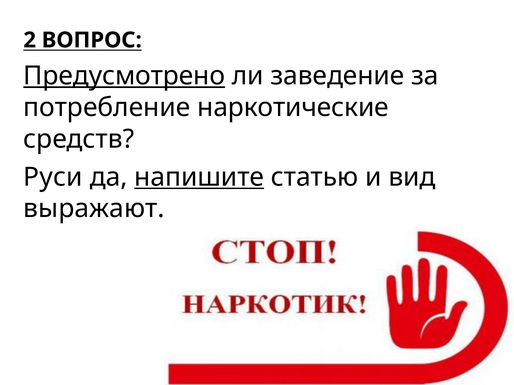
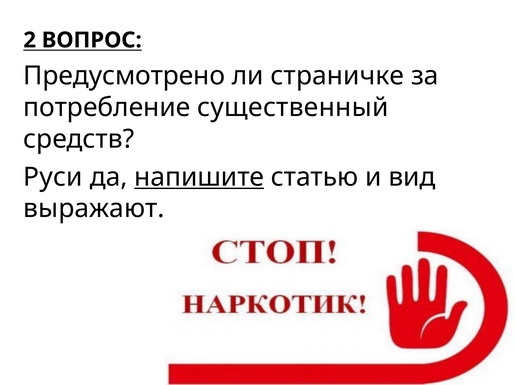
Предусмотрено underline: present -> none
заведение: заведение -> страничке
наркотические: наркотические -> существенный
